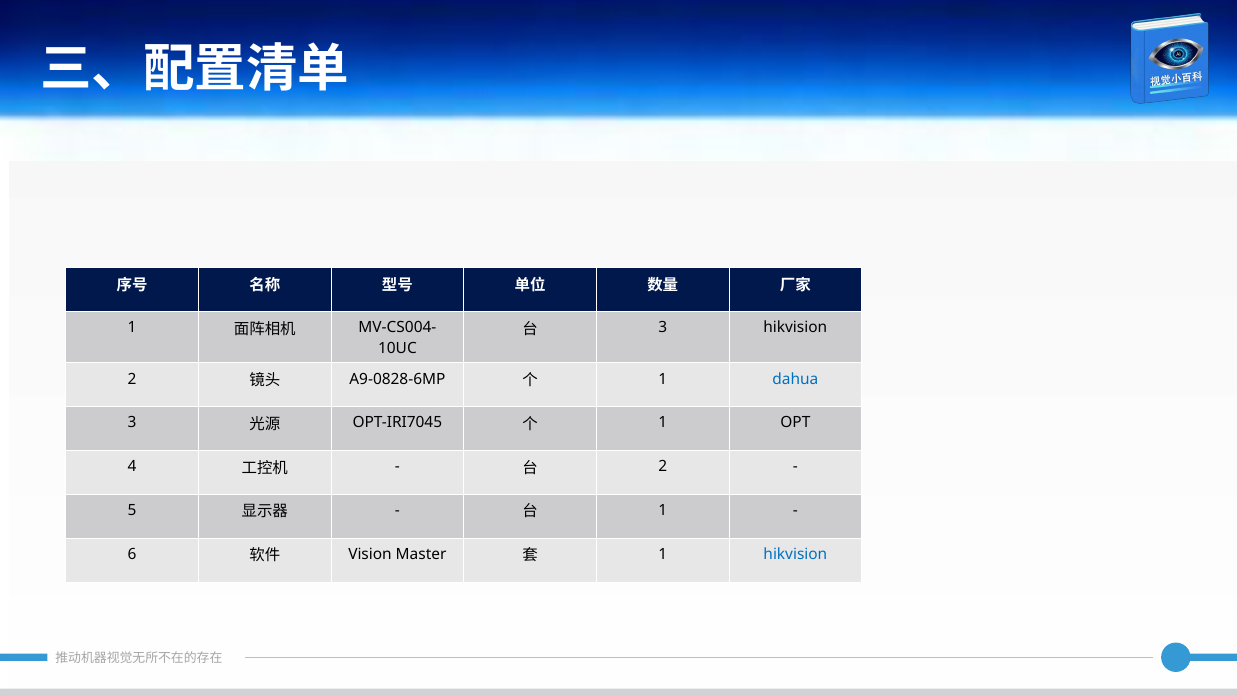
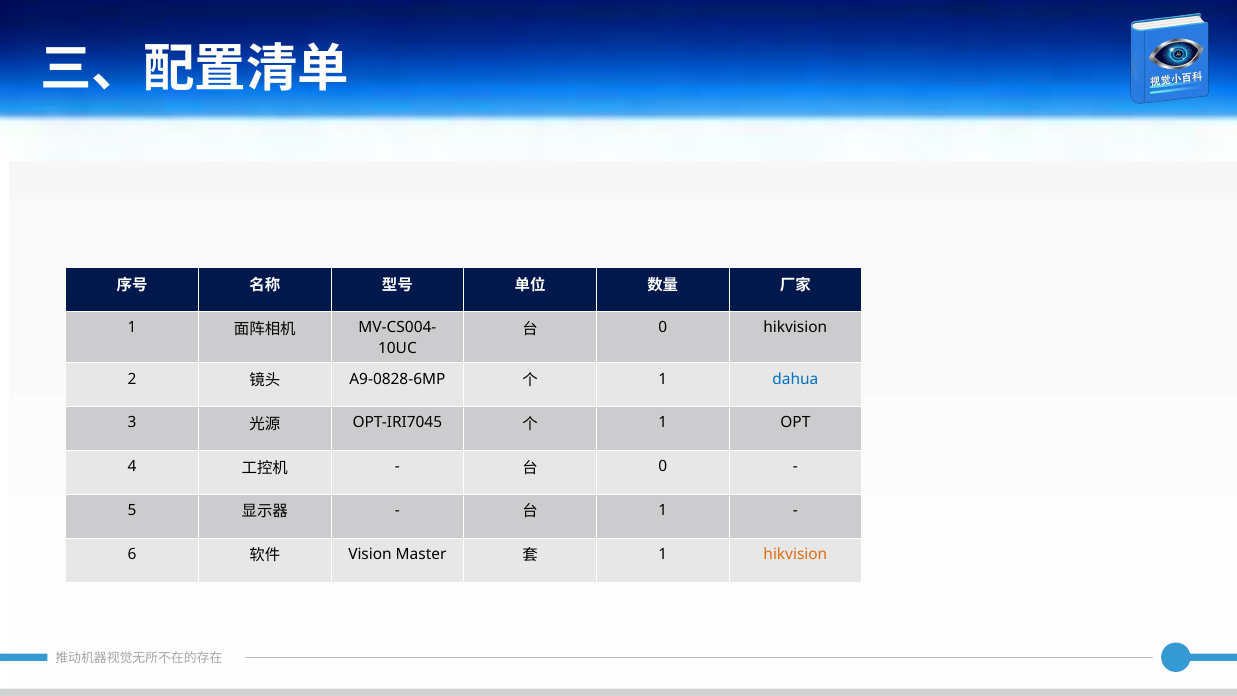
3 at (663, 327): 3 -> 0
2 at (663, 467): 2 -> 0
hikvision at (795, 554) colour: blue -> orange
